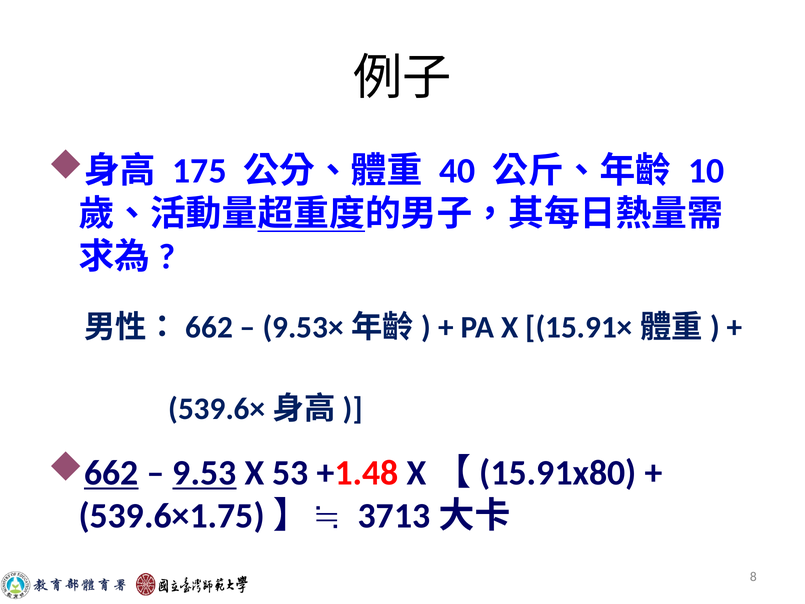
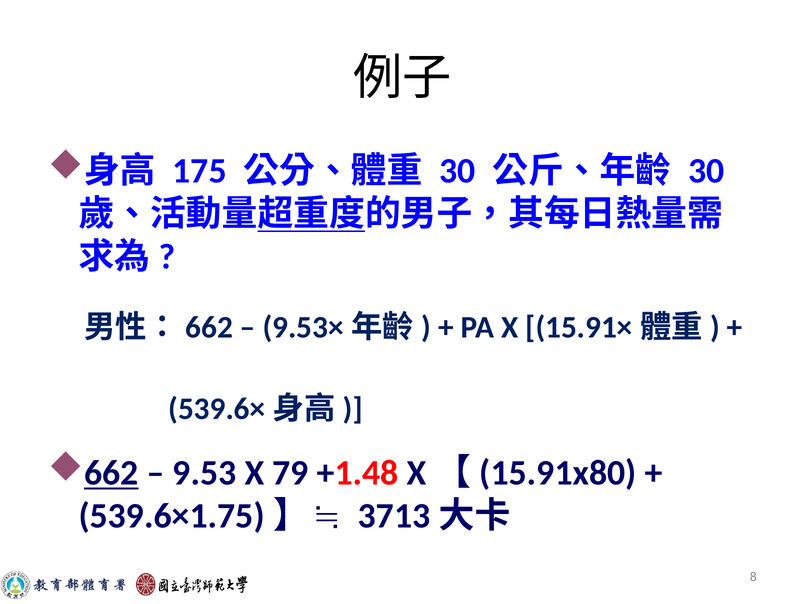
40 at (457, 171): 40 -> 30
10 at (706, 171): 10 -> 30
9.53 underline: present -> none
53: 53 -> 79
